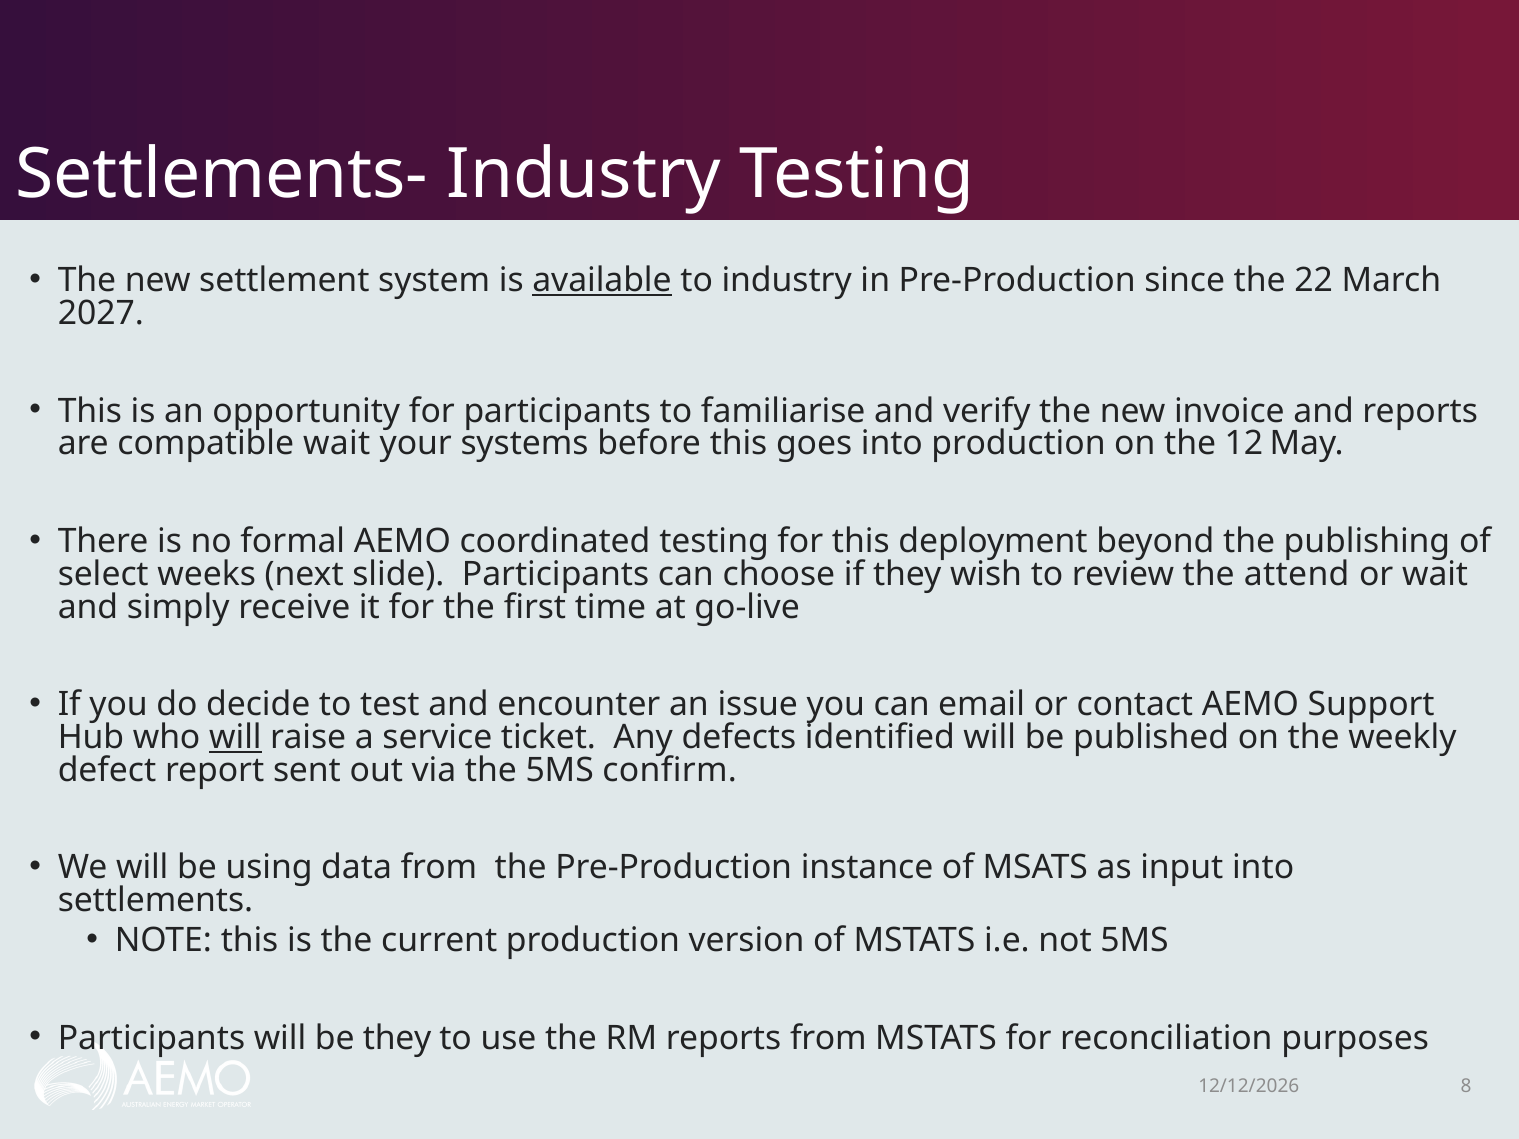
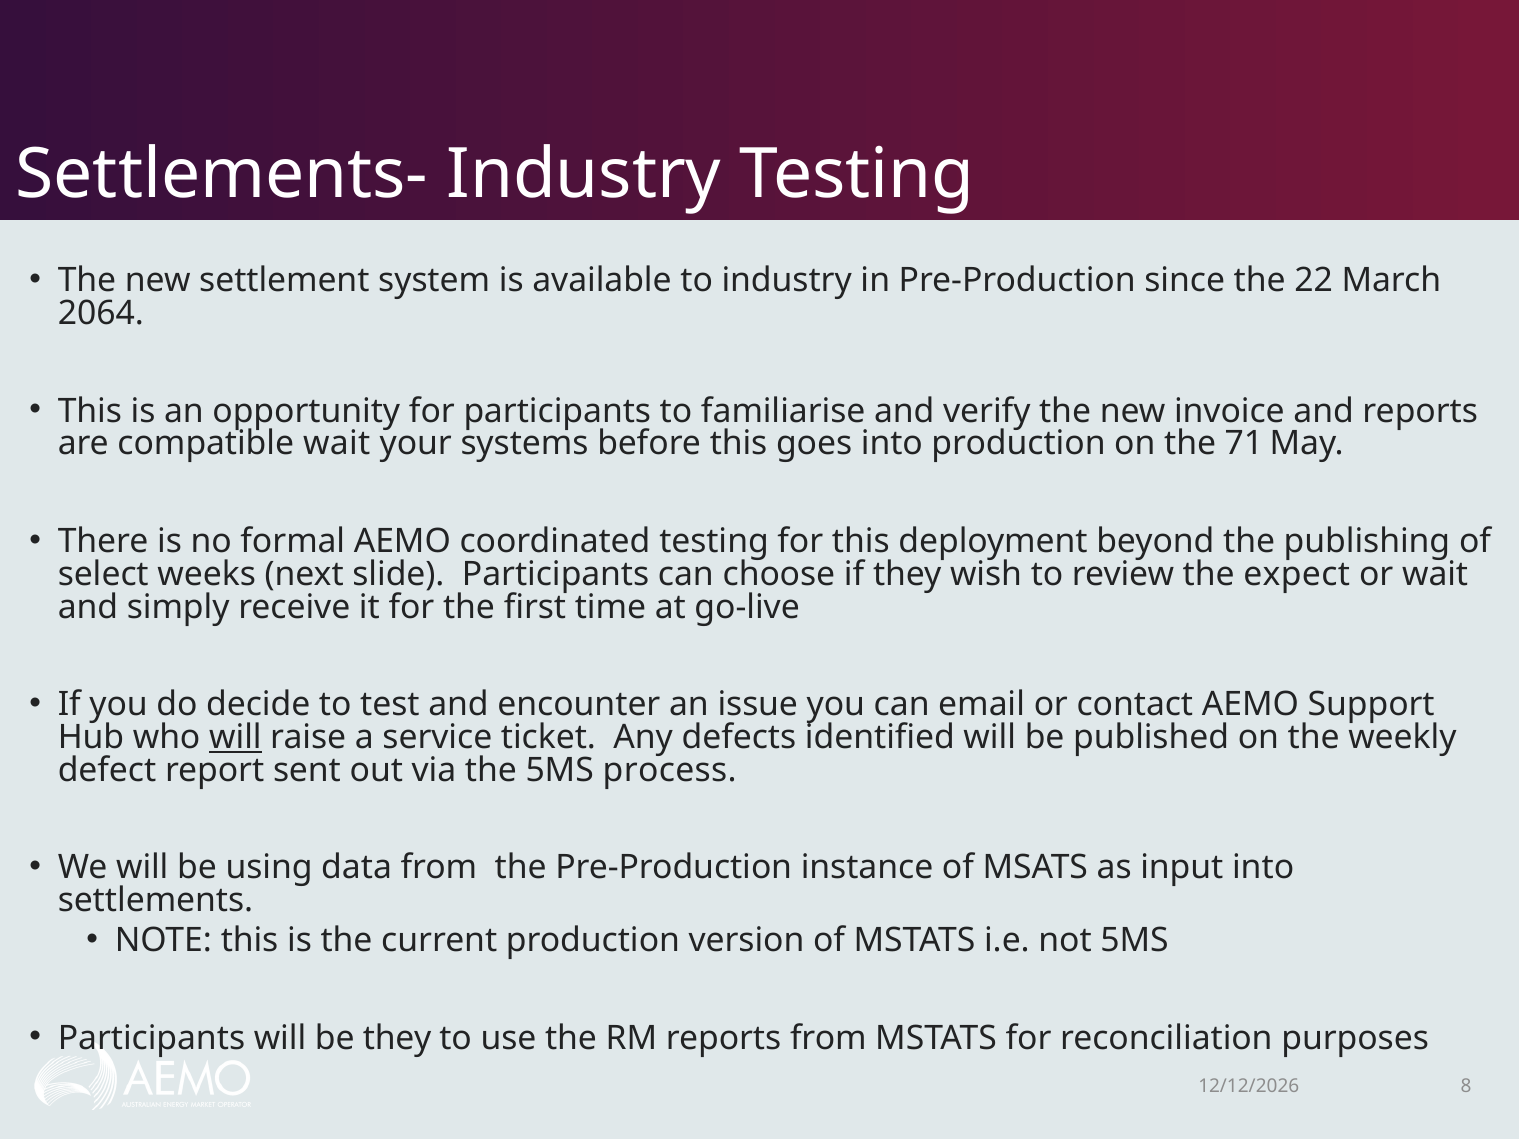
available underline: present -> none
2027: 2027 -> 2064
12: 12 -> 71
attend: attend -> expect
confirm: confirm -> process
